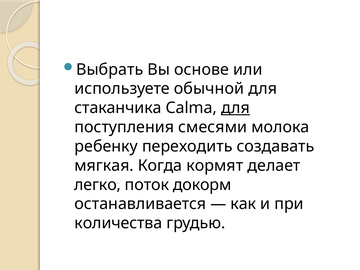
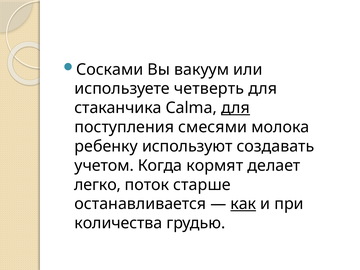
Выбрать: Выбрать -> Сосками
основе: основе -> вакуум
обычной: обычной -> четверть
переходить: переходить -> используют
мягкая: мягкая -> учетом
докорм: докорм -> старше
как underline: none -> present
